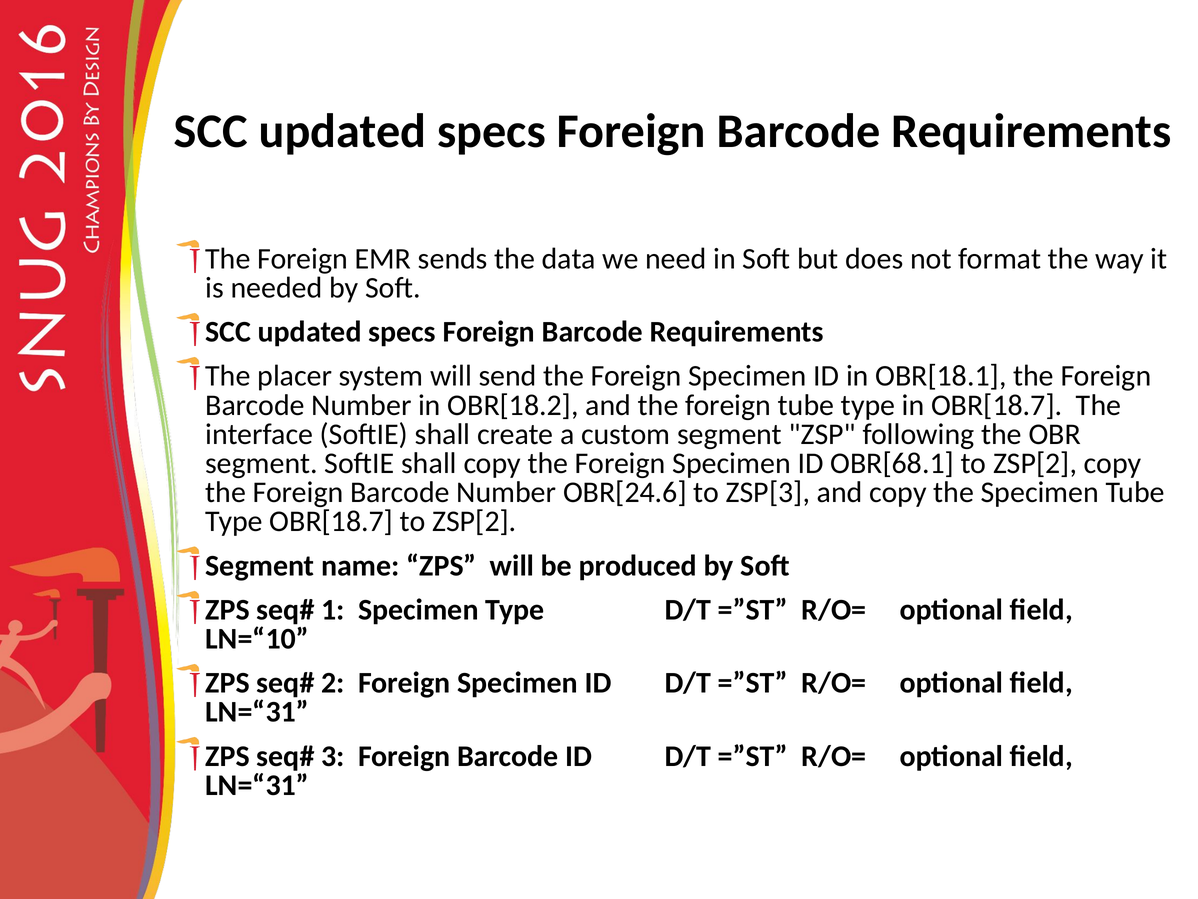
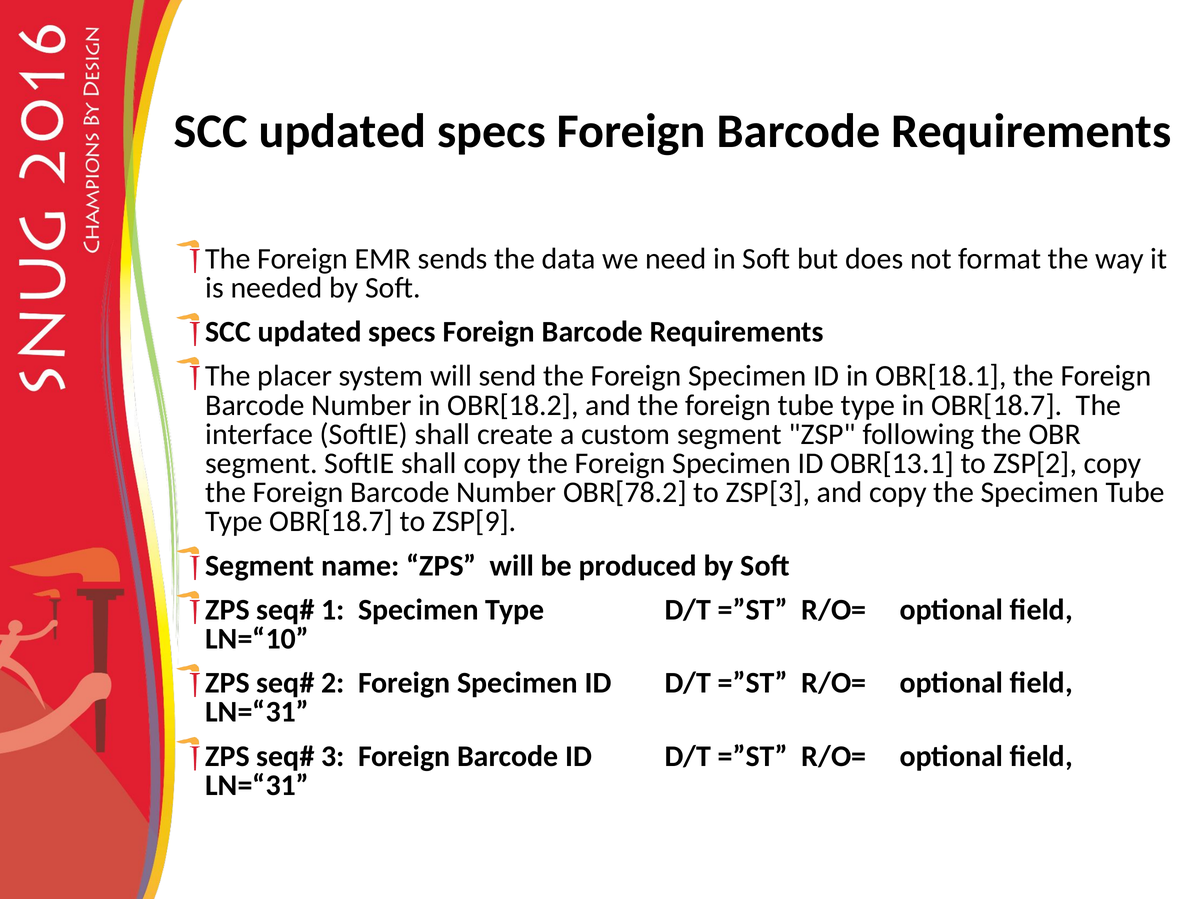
OBR[68.1: OBR[68.1 -> OBR[13.1
OBR[24.6: OBR[24.6 -> OBR[78.2
OBR[18.7 to ZSP[2: ZSP[2 -> ZSP[9
